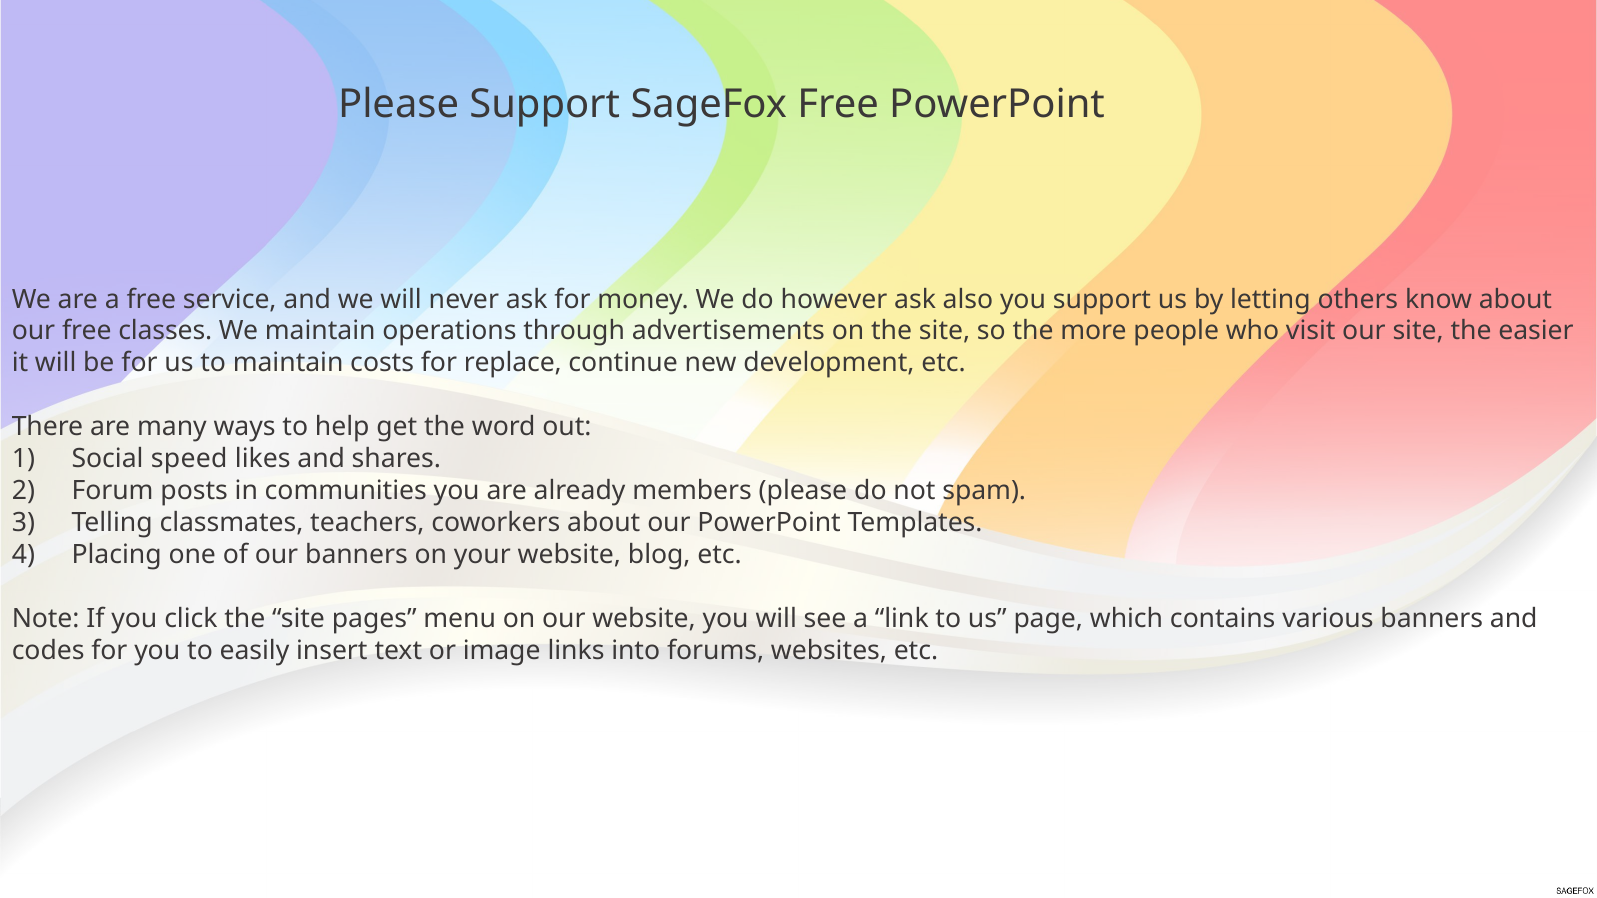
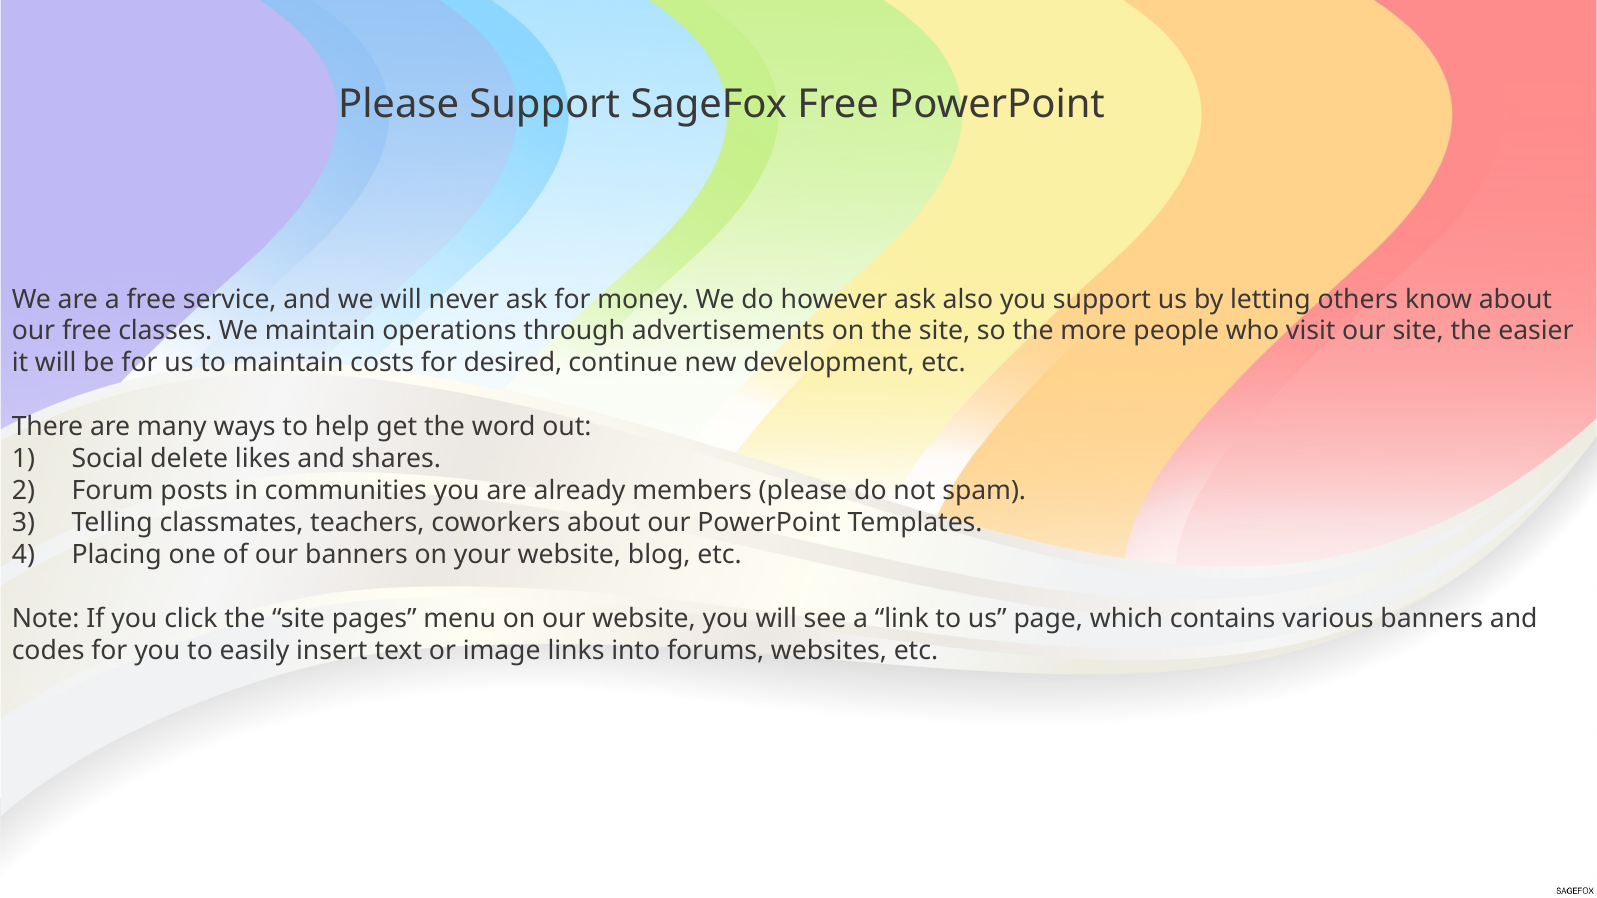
replace: replace -> desired
speed: speed -> delete
